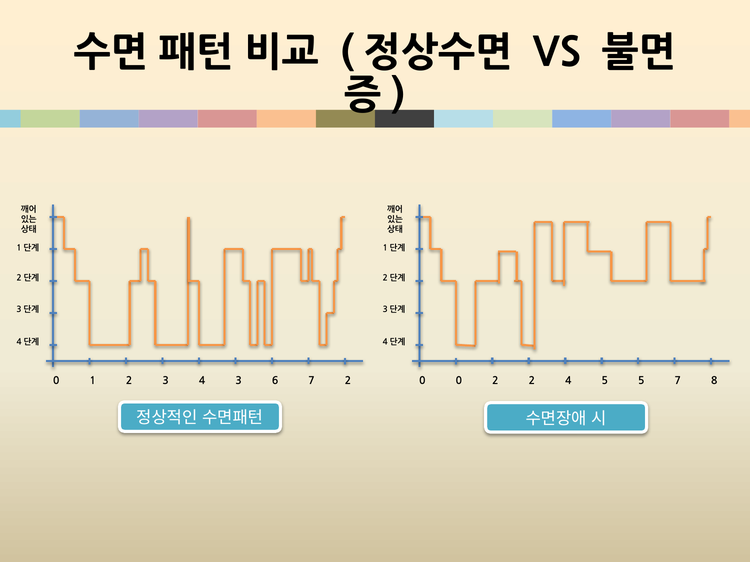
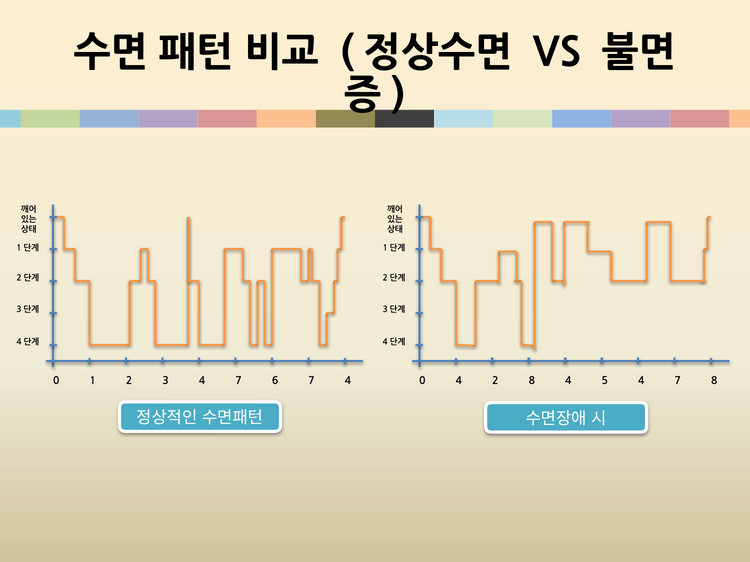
3 4 3: 3 -> 7
7 2: 2 -> 4
0 0: 0 -> 4
2 2: 2 -> 8
5 5: 5 -> 4
